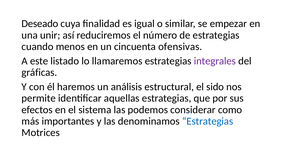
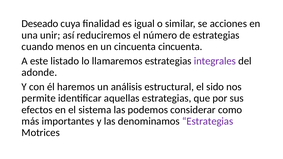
empezar: empezar -> acciones
cincuenta ofensivas: ofensivas -> cincuenta
gráficas: gráficas -> adonde
Estrategias at (208, 121) colour: blue -> purple
